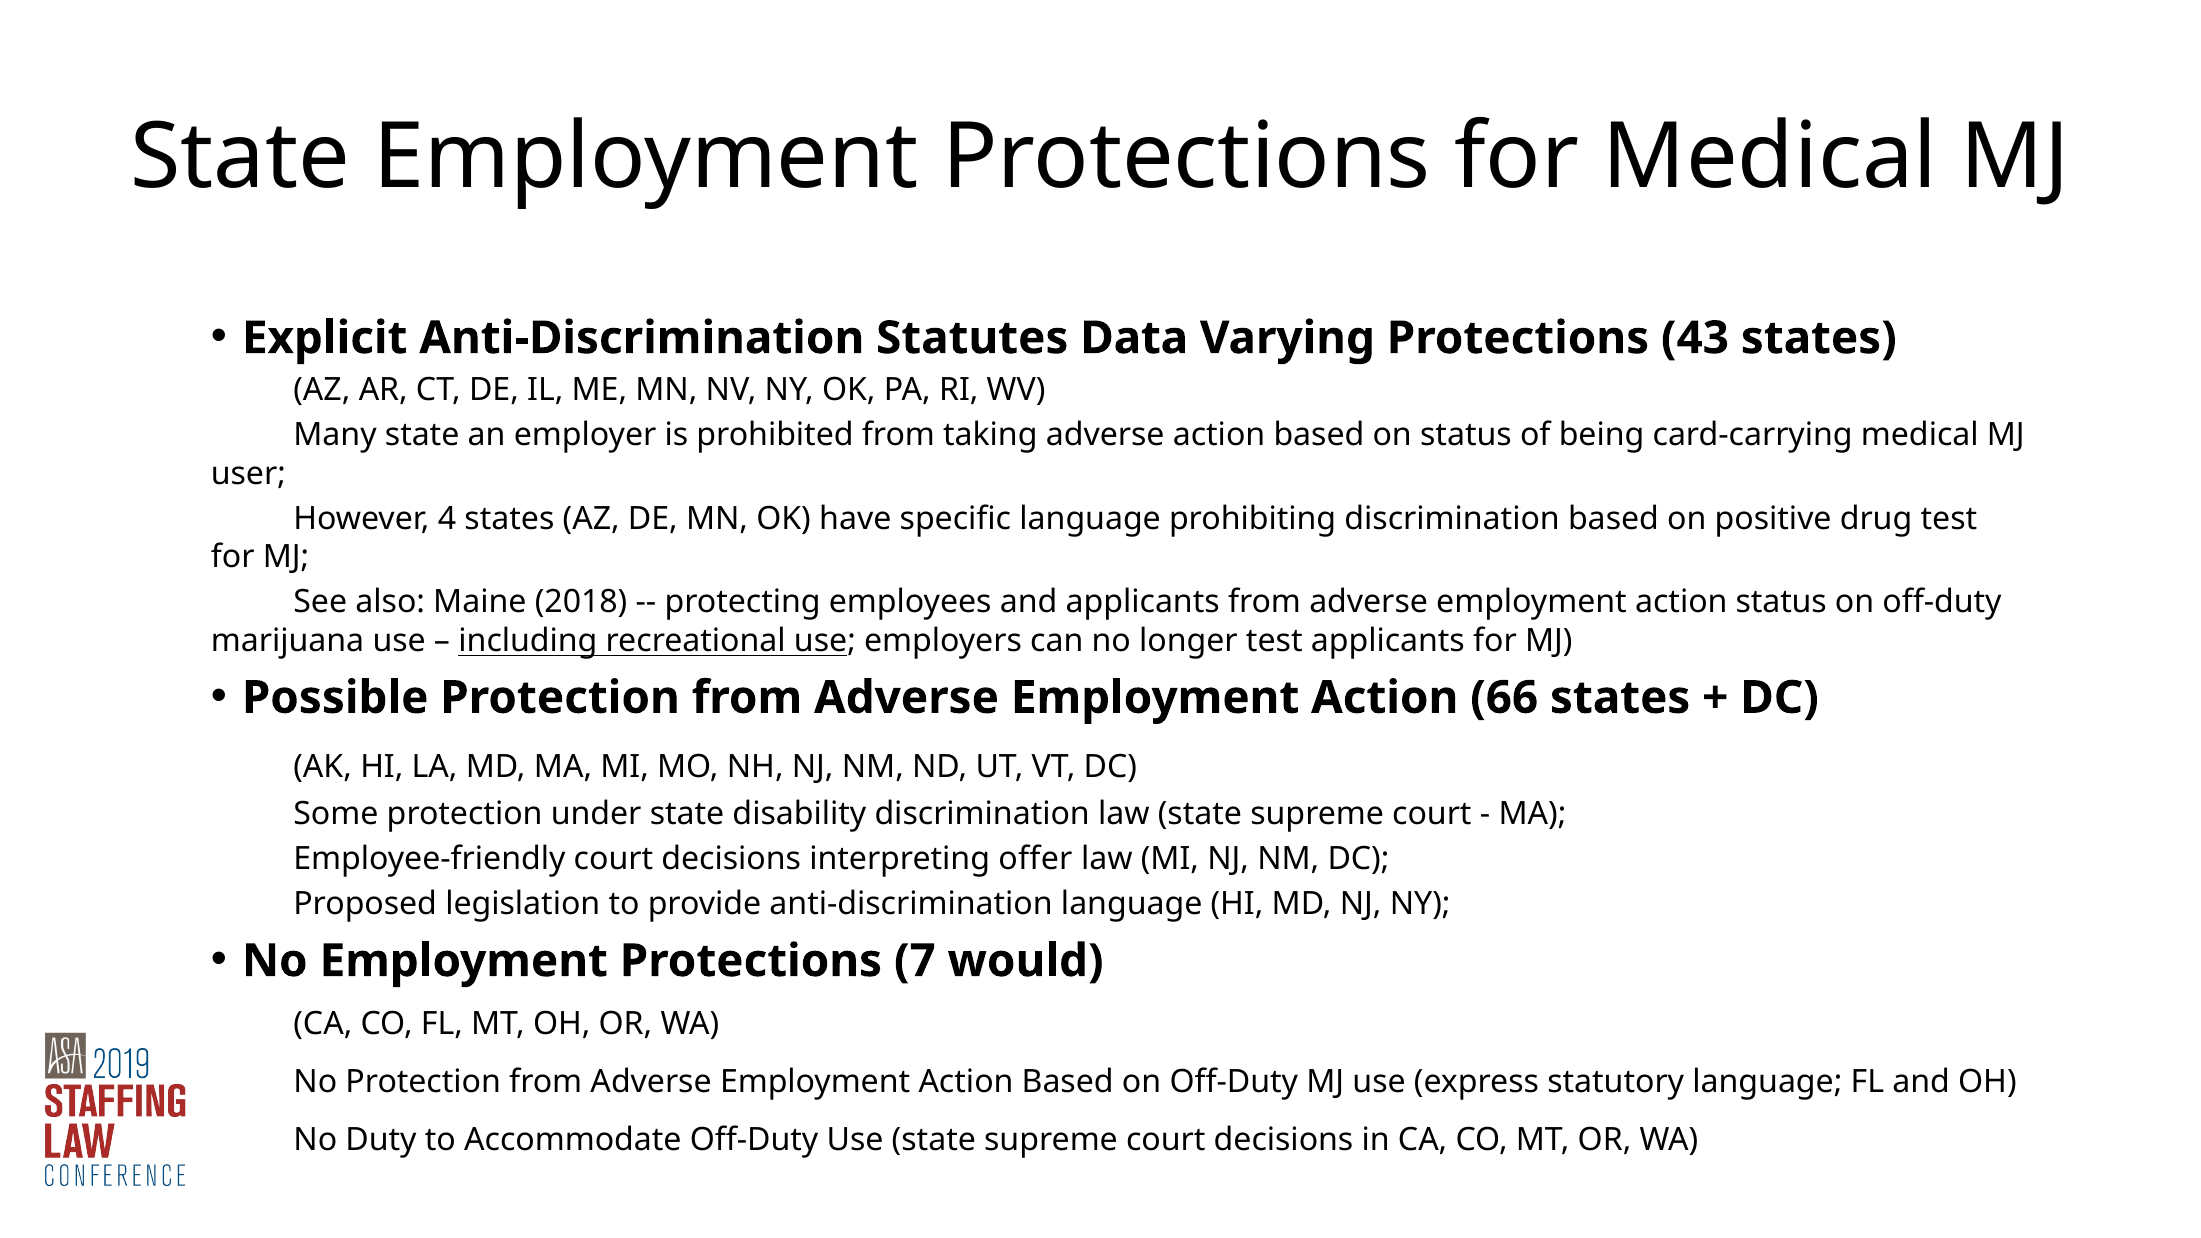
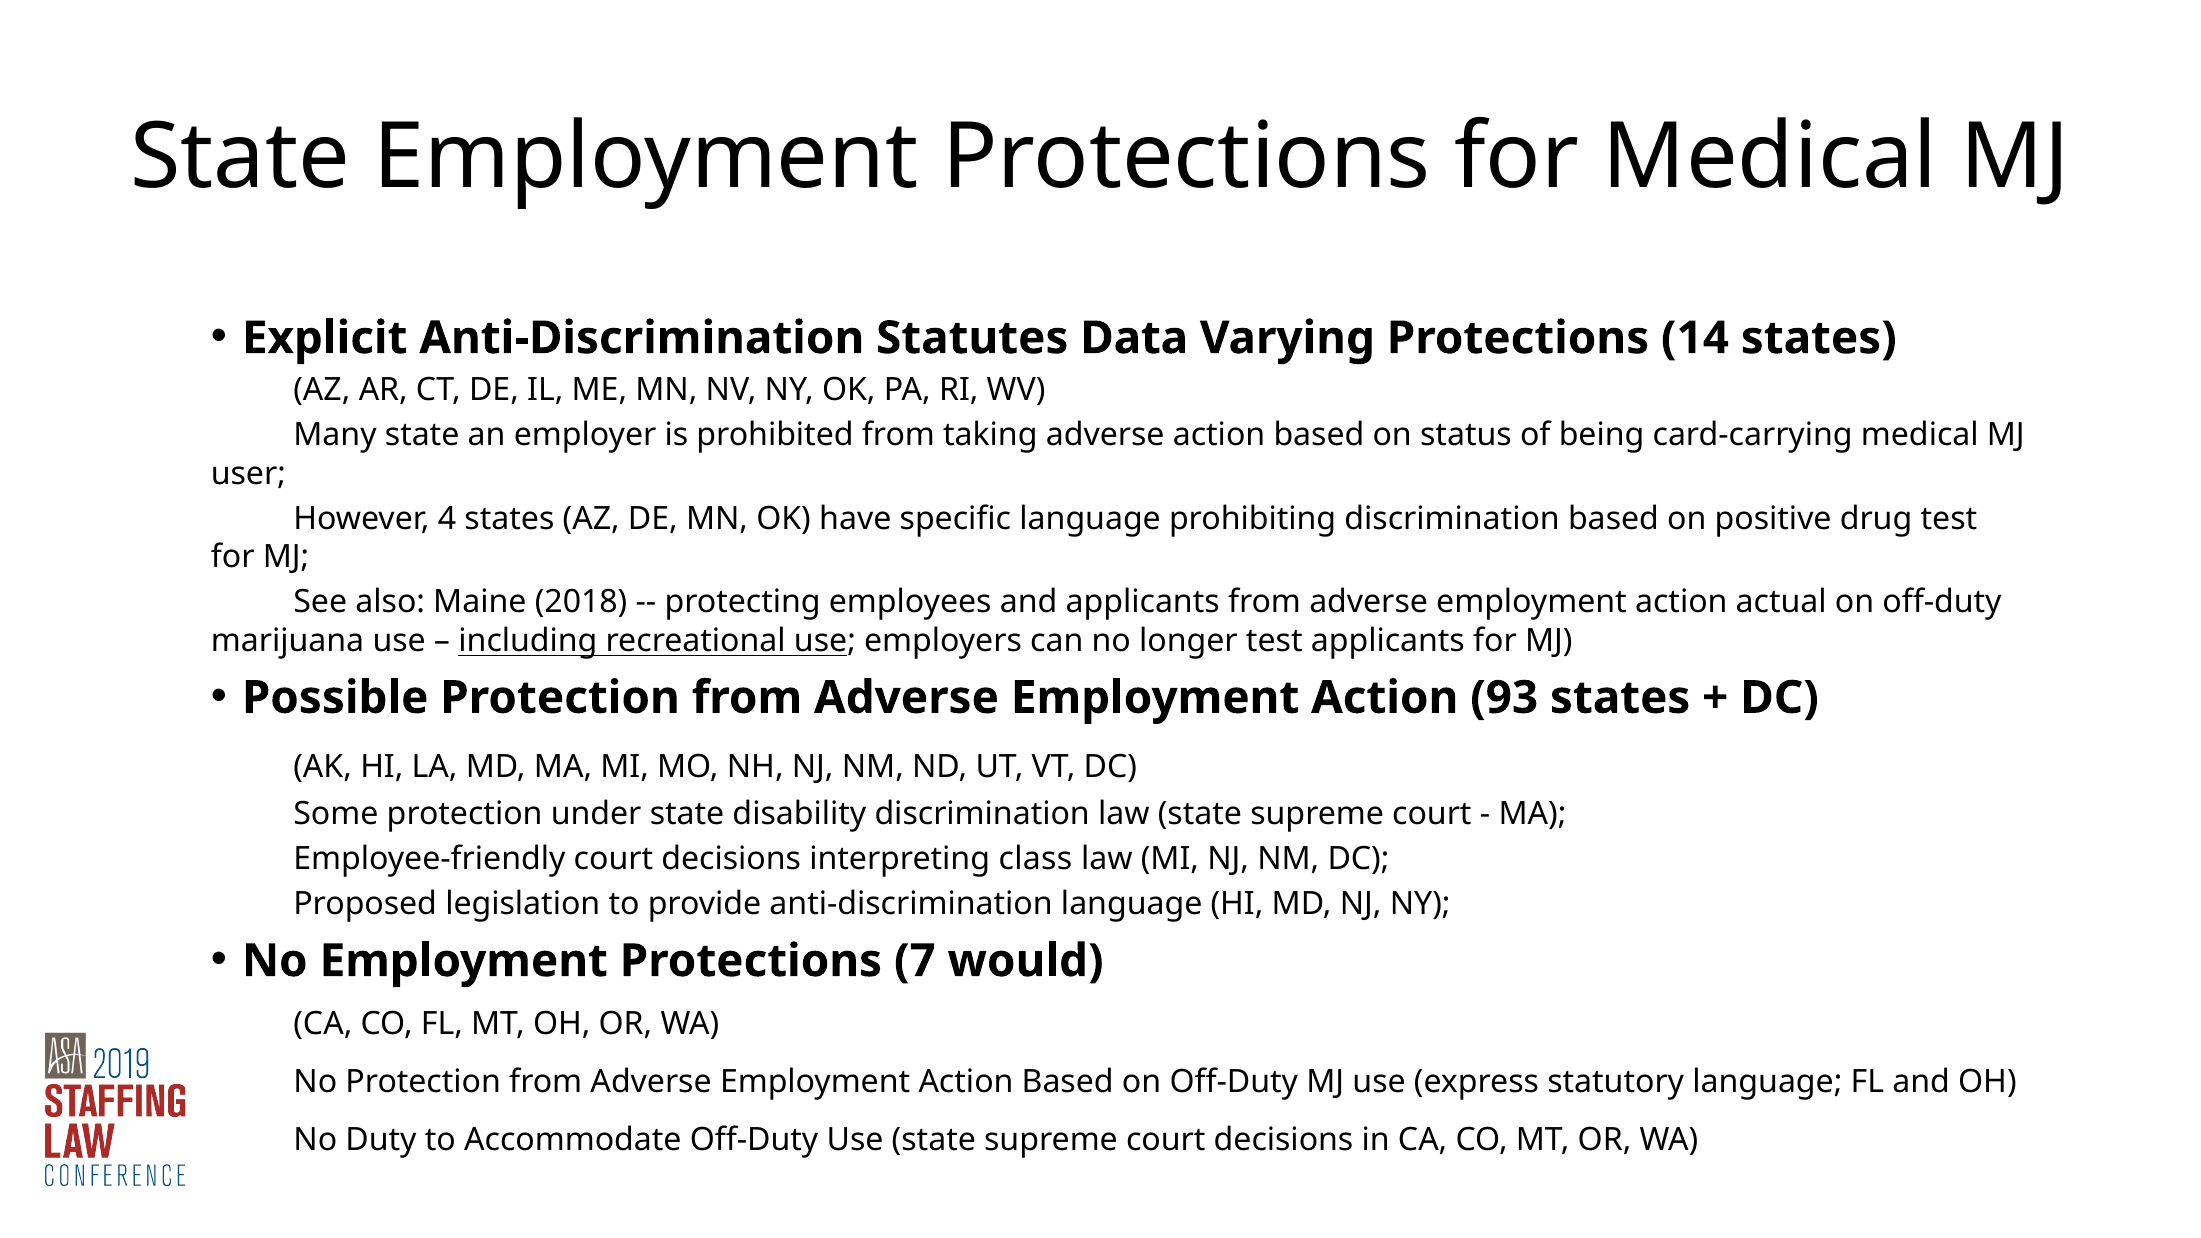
43: 43 -> 14
action status: status -> actual
66: 66 -> 93
offer: offer -> class
